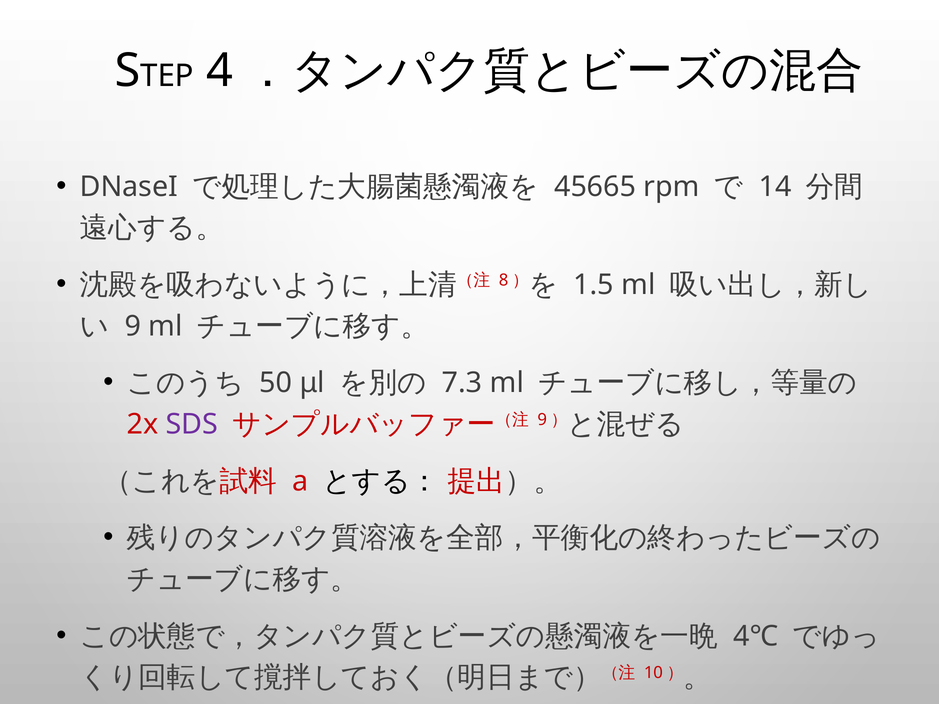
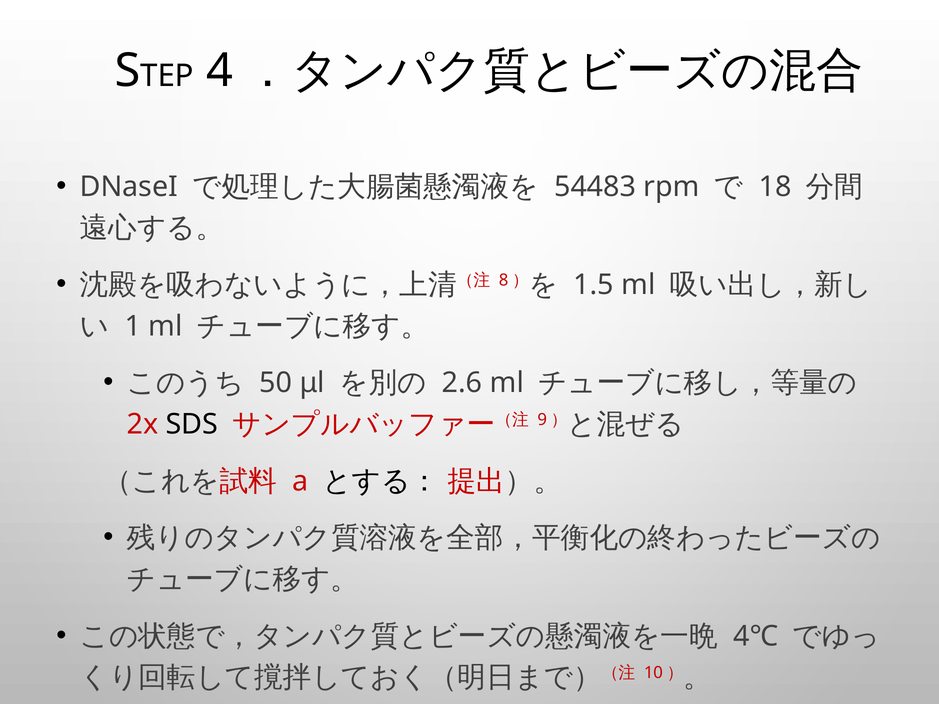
45665: 45665 -> 54483
14: 14 -> 18
9: 9 -> 1
7.3: 7.3 -> 2.6
SDS colour: purple -> black
